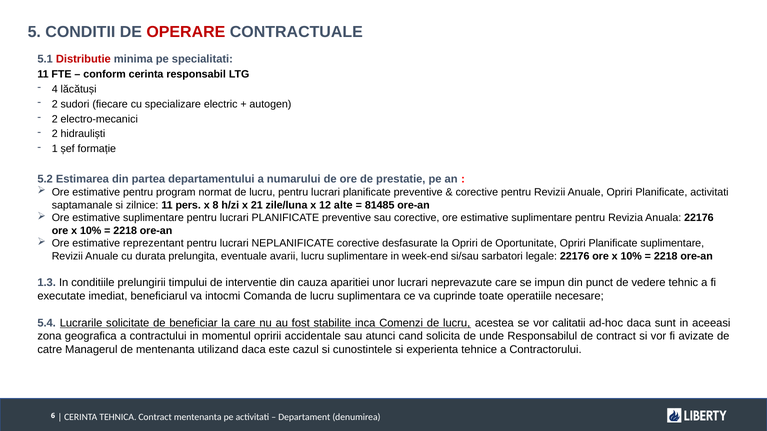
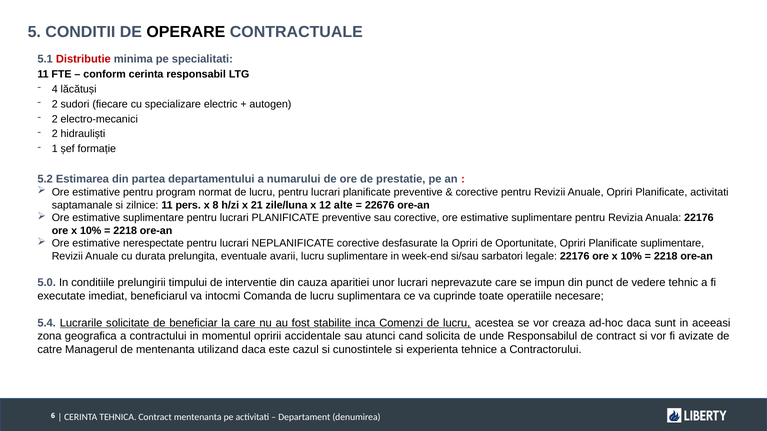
OPERARE colour: red -> black
81485: 81485 -> 22676
reprezentant: reprezentant -> nerespectate
1.3: 1.3 -> 5.0
calitatii: calitatii -> creaza
